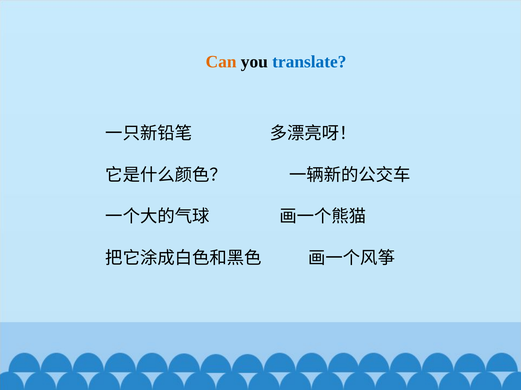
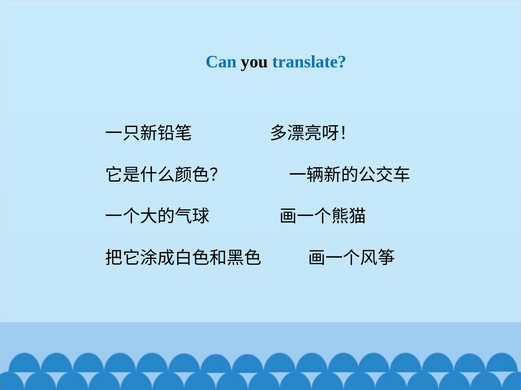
Can colour: orange -> blue
